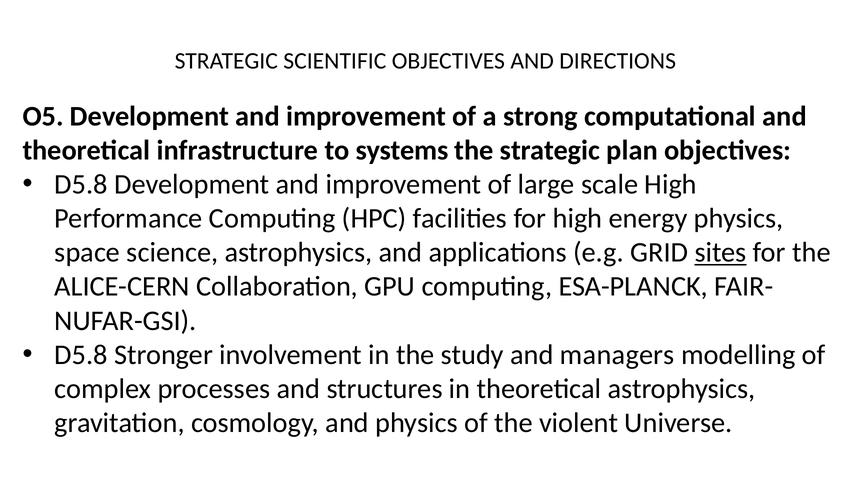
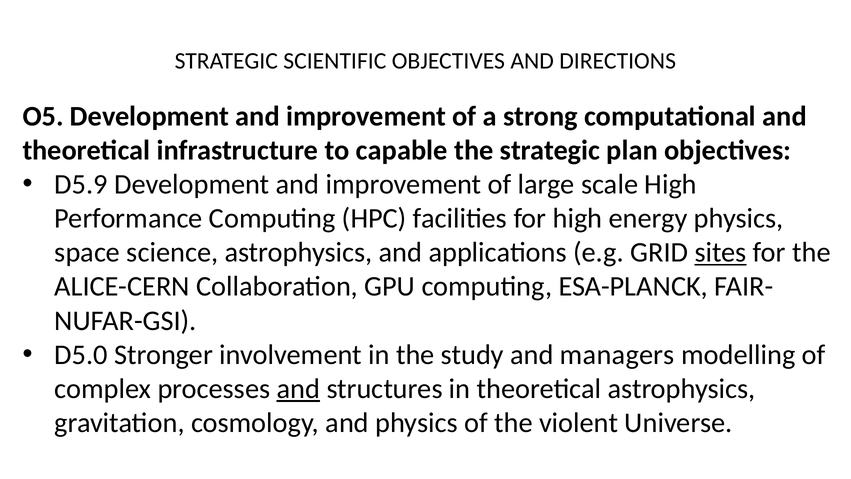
systems: systems -> capable
D5.8 at (81, 184): D5.8 -> D5.9
D5.8 at (81, 354): D5.8 -> D5.0
and at (298, 389) underline: none -> present
